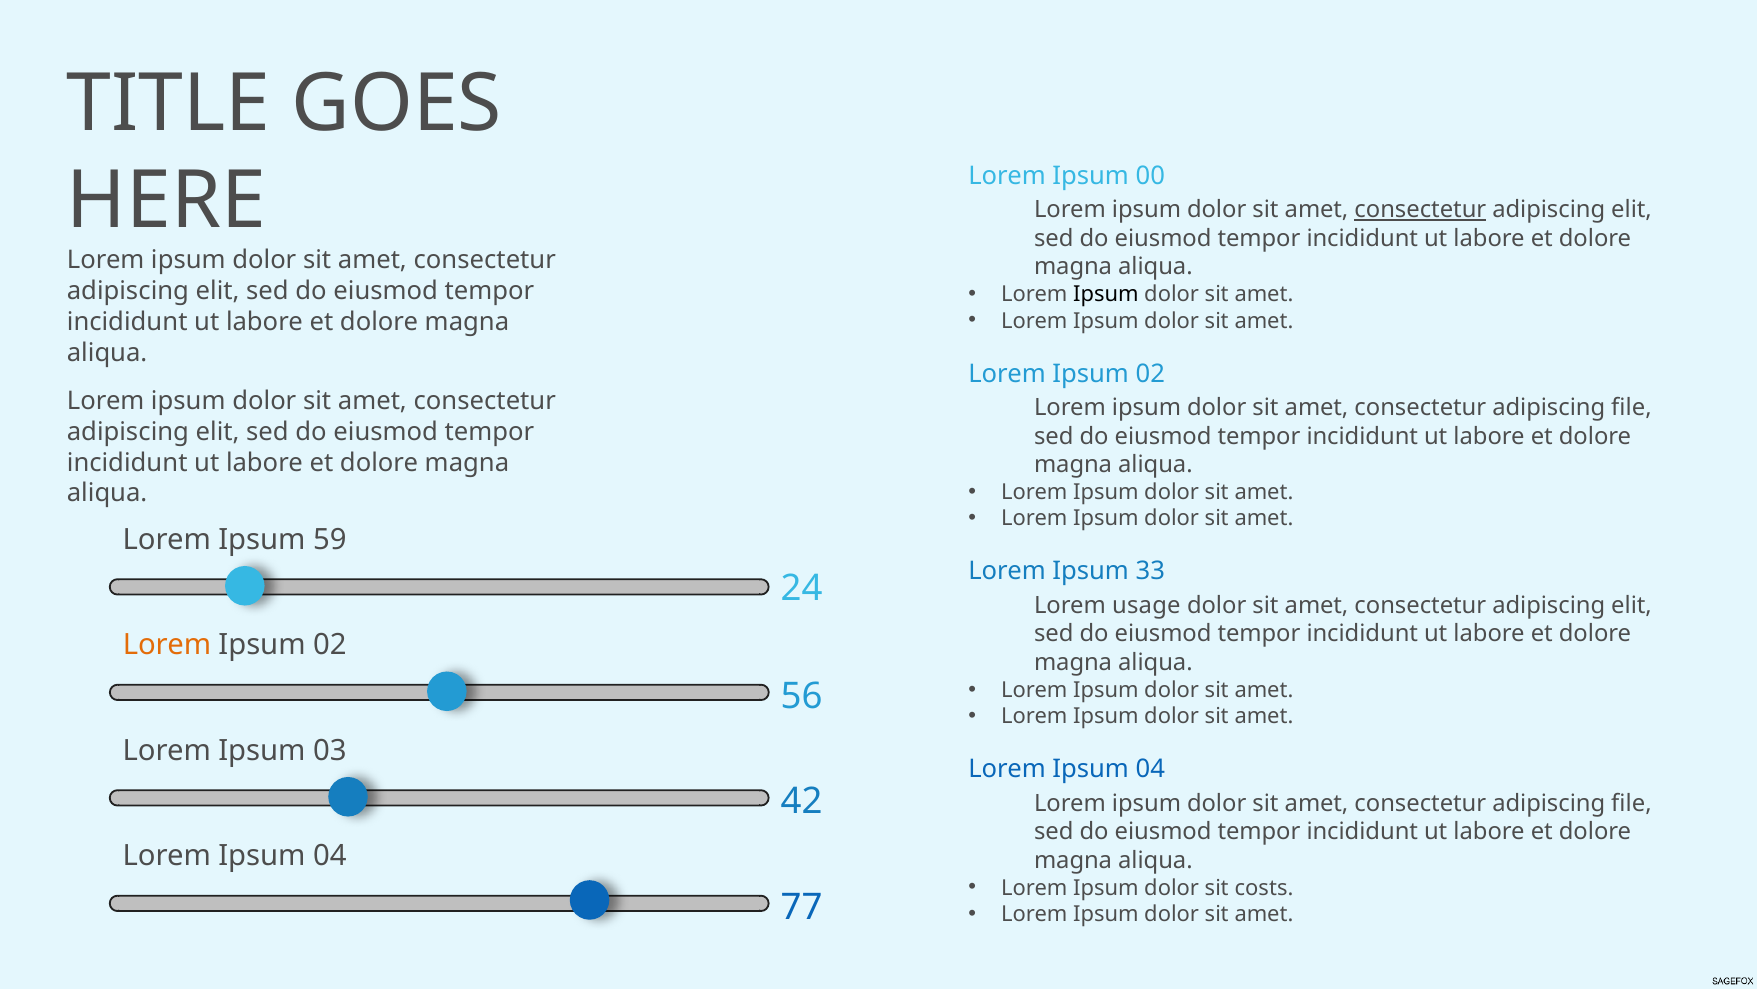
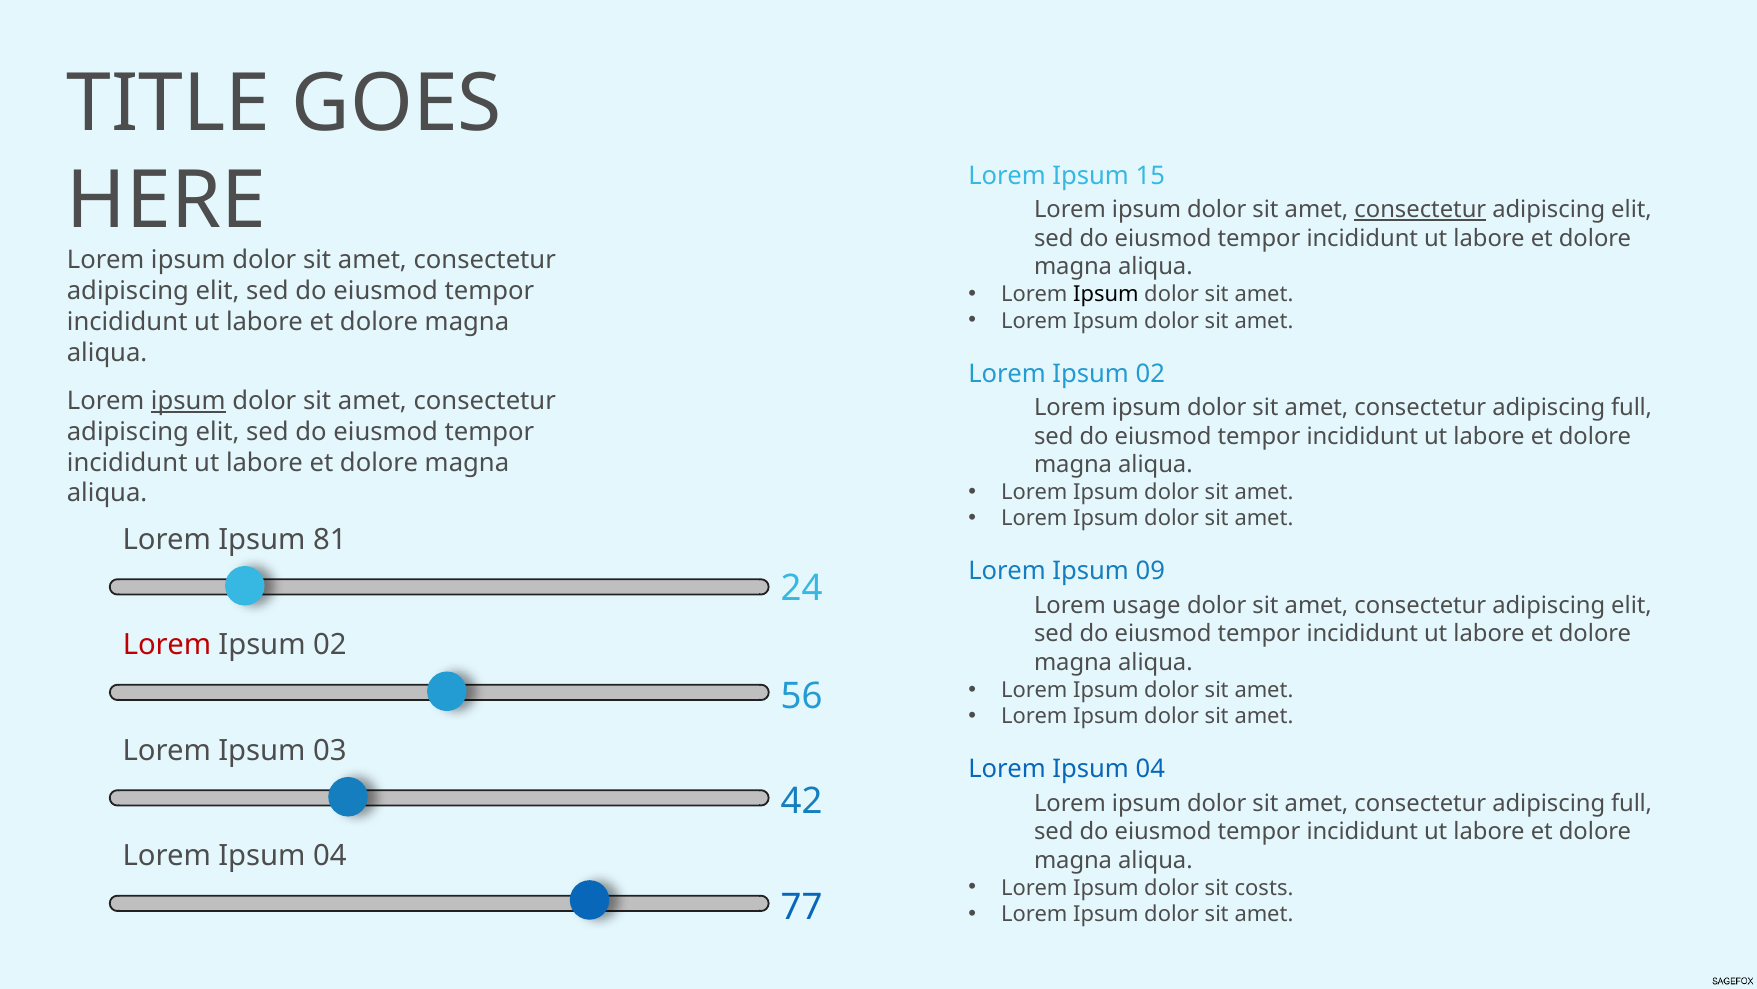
00: 00 -> 15
ipsum at (188, 401) underline: none -> present
file at (1632, 407): file -> full
59: 59 -> 81
33: 33 -> 09
Lorem at (167, 644) colour: orange -> red
file at (1632, 803): file -> full
